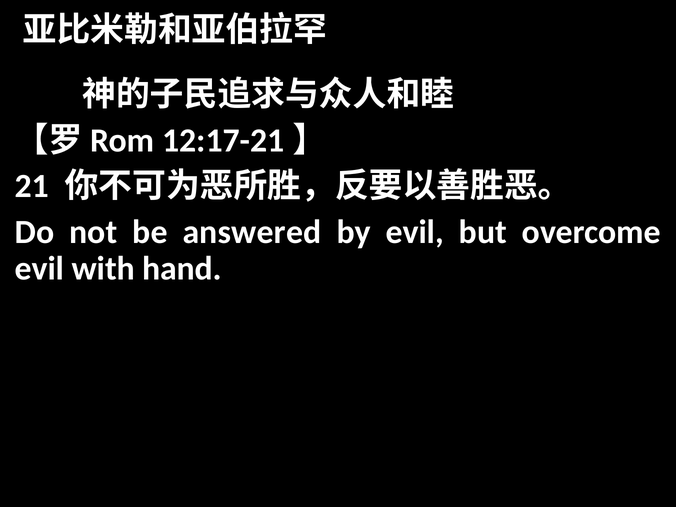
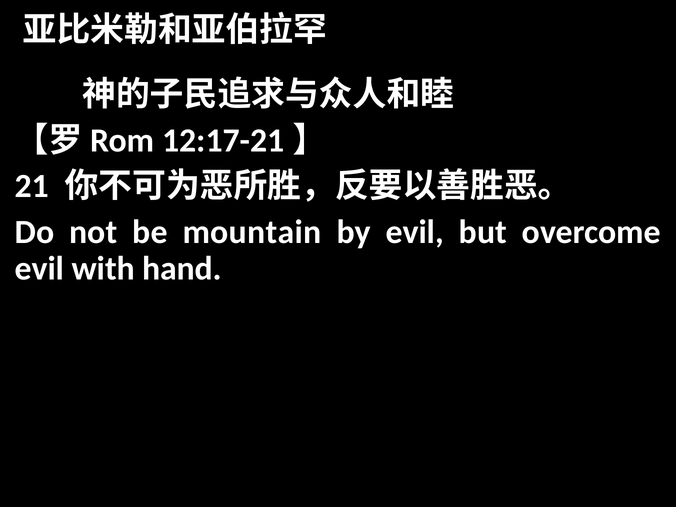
answered: answered -> mountain
